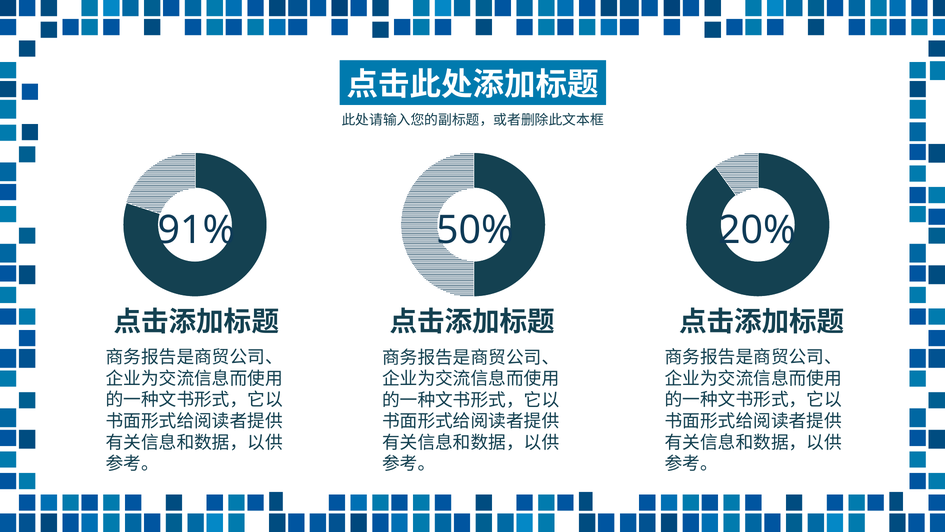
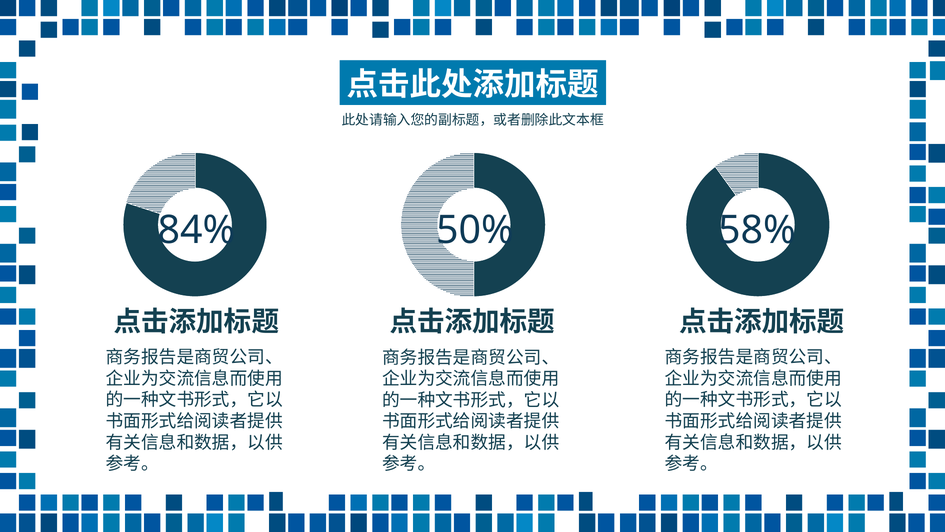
91%: 91% -> 84%
20%: 20% -> 58%
